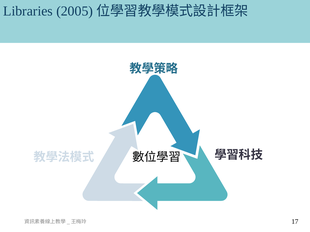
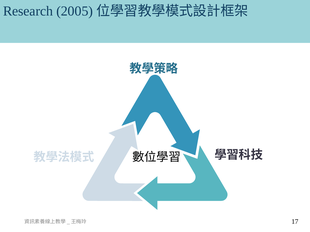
Libraries: Libraries -> Research
